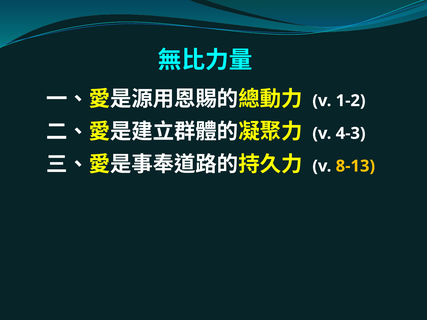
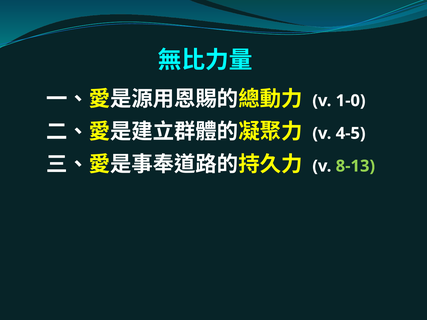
1-2: 1-2 -> 1-0
4-3: 4-3 -> 4-5
8-13 colour: yellow -> light green
